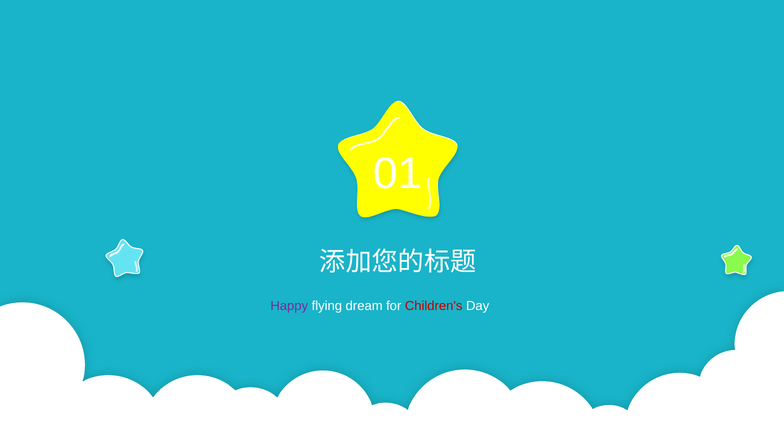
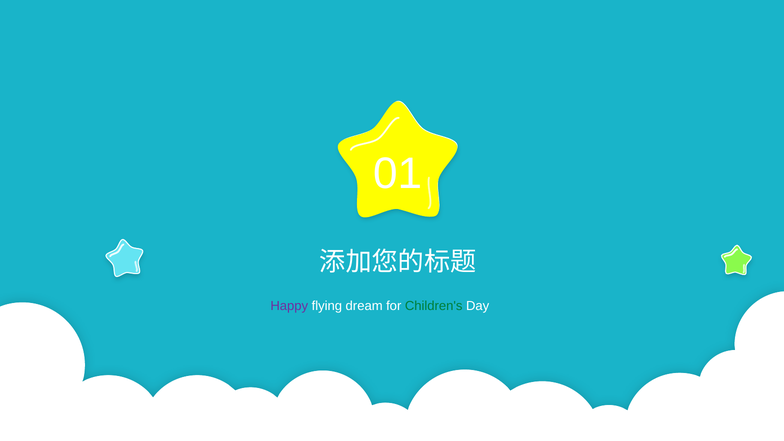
Children's colour: red -> green
